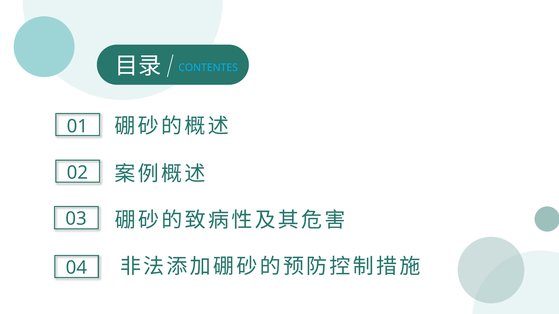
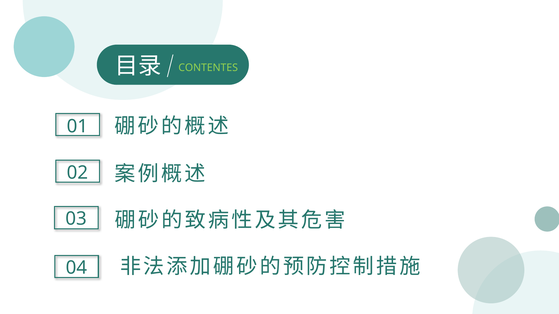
CONTENTES colour: light blue -> light green
